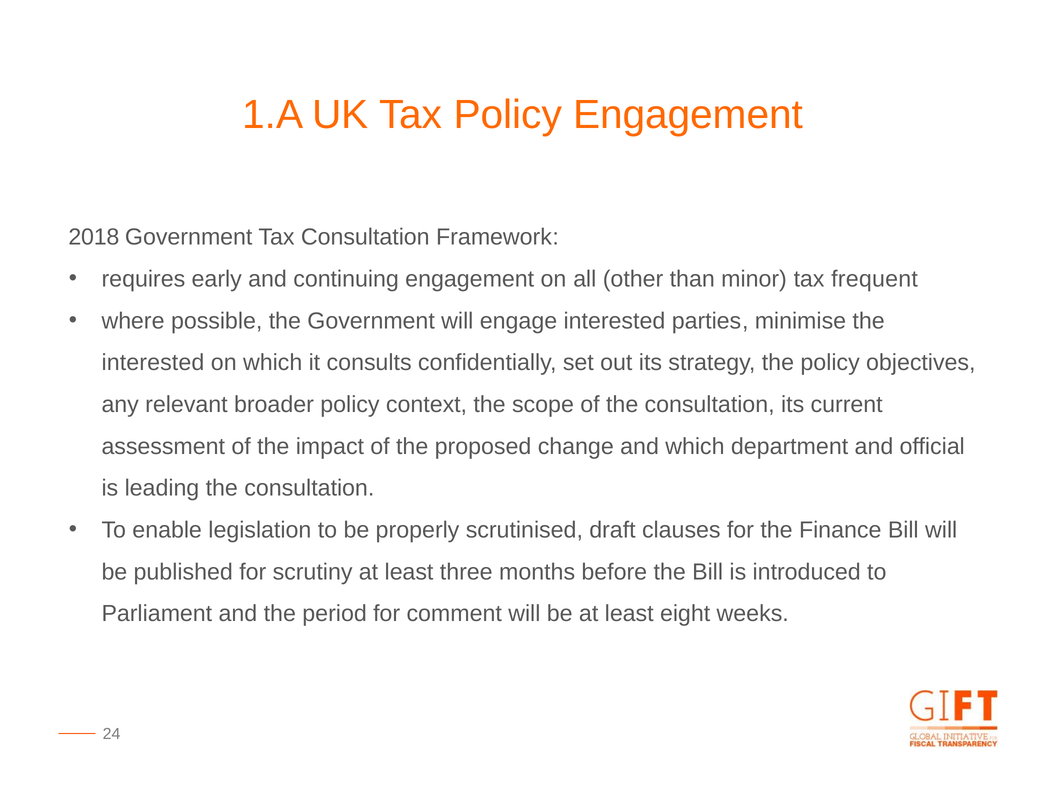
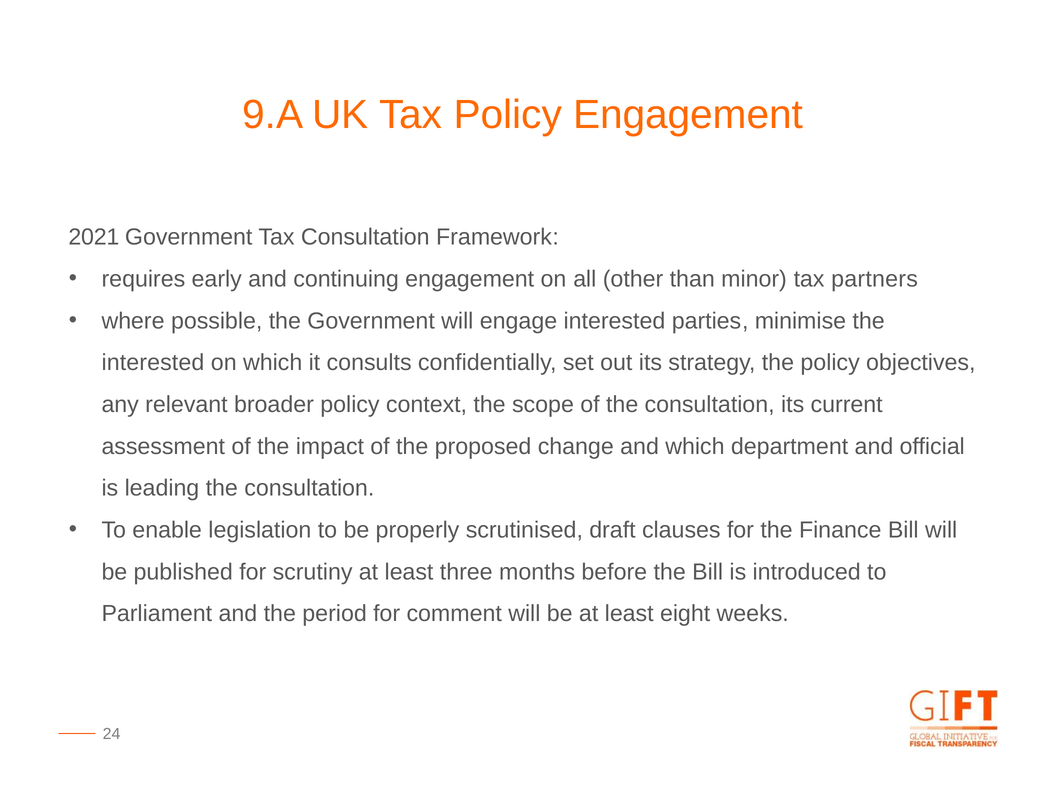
1.A: 1.A -> 9.A
2018: 2018 -> 2021
frequent: frequent -> partners
